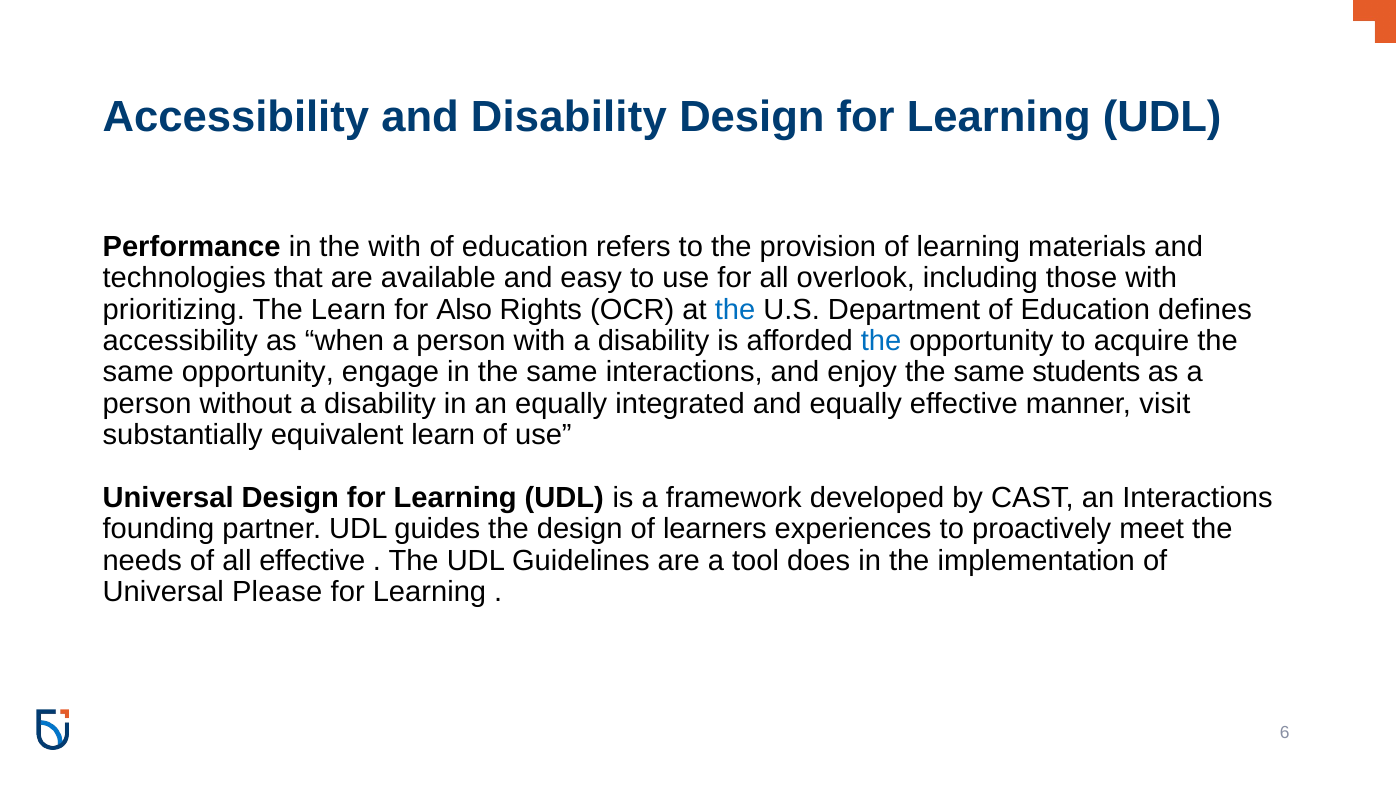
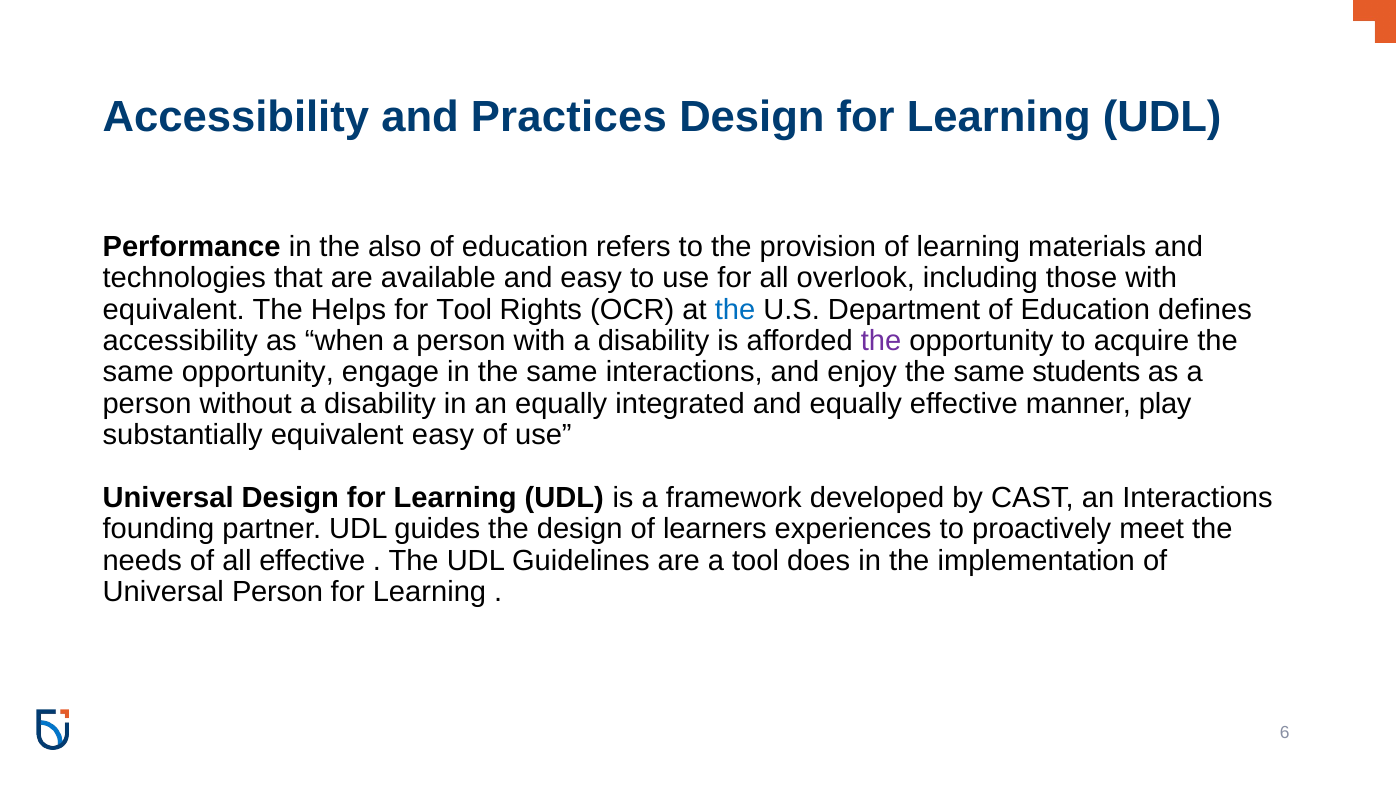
and Disability: Disability -> Practices
the with: with -> also
prioritizing at (174, 310): prioritizing -> equivalent
The Learn: Learn -> Helps
for Also: Also -> Tool
the at (881, 341) colour: blue -> purple
visit: visit -> play
equivalent learn: learn -> easy
Universal Please: Please -> Person
